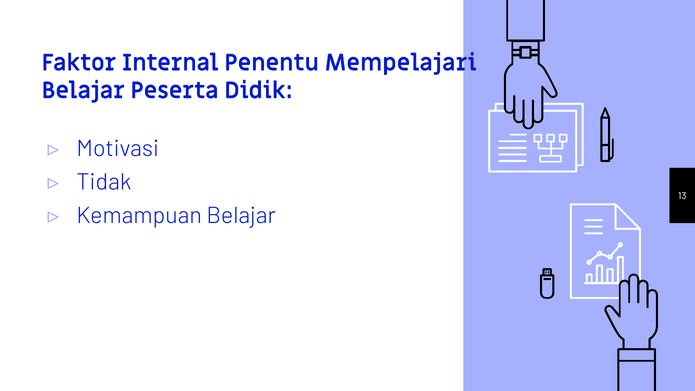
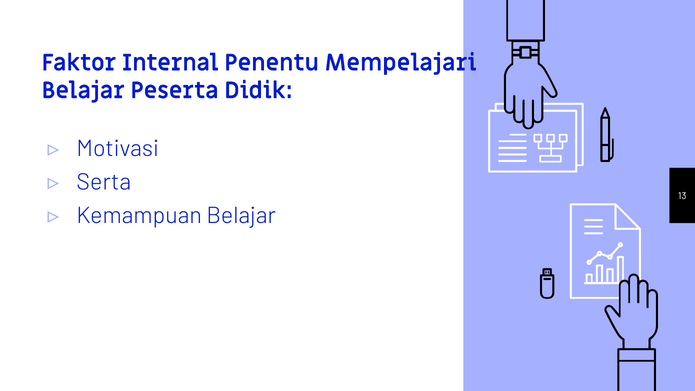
Tidak: Tidak -> Serta
